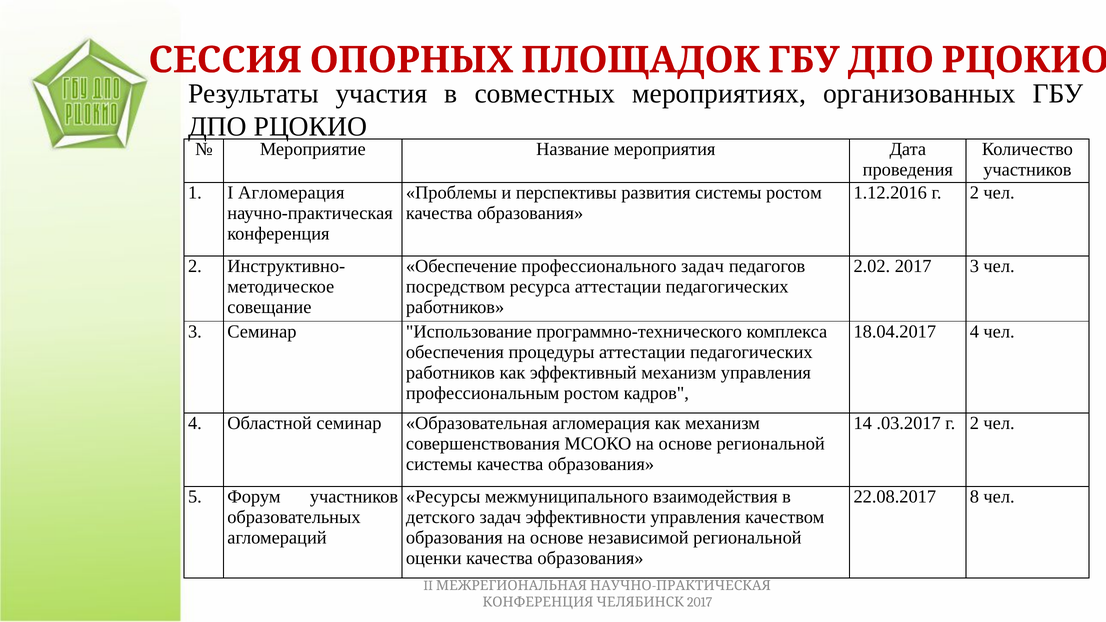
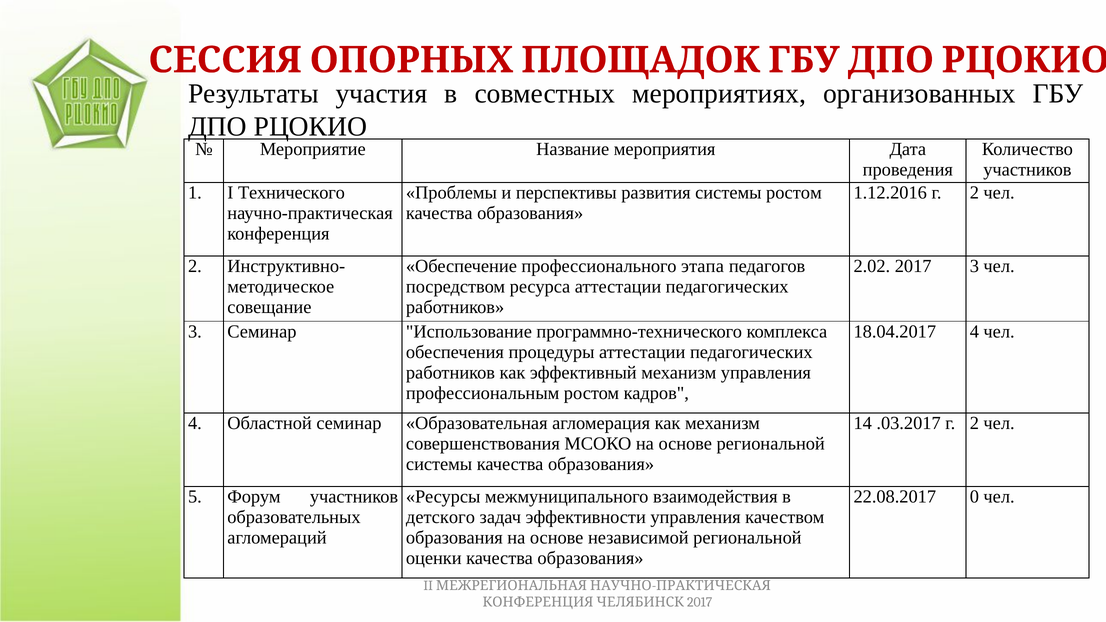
I Агломерация: Агломерация -> Технического
профессионального задач: задач -> этапа
8: 8 -> 0
